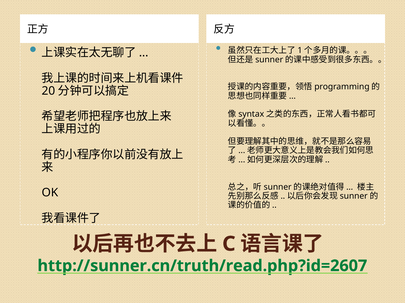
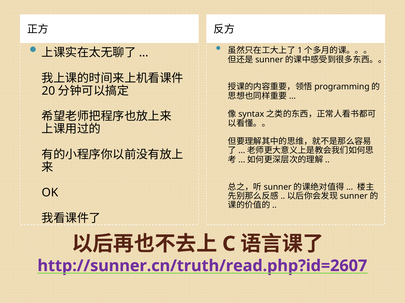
http://sunner.cn/truth/read.php?id=2607 colour: green -> purple
